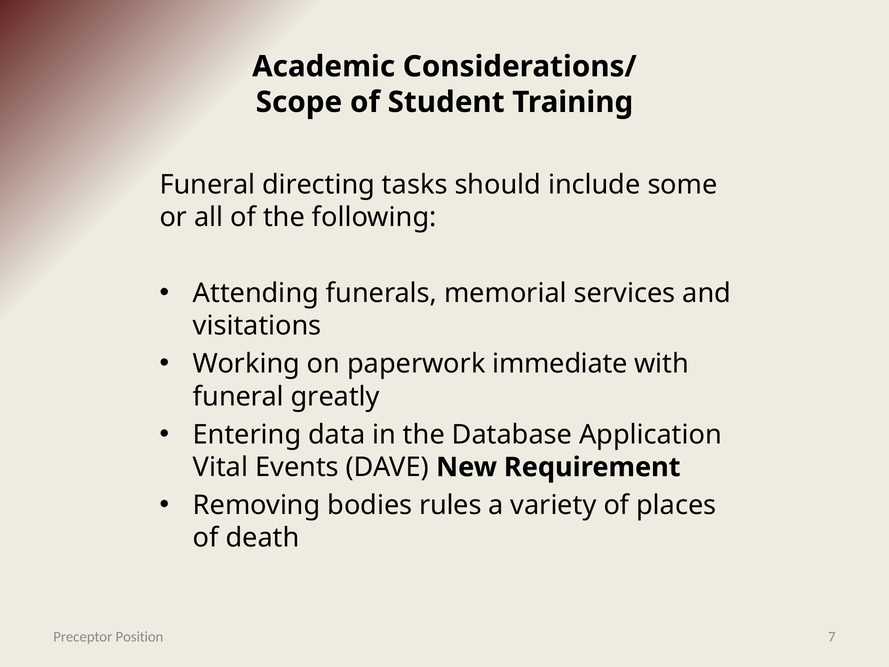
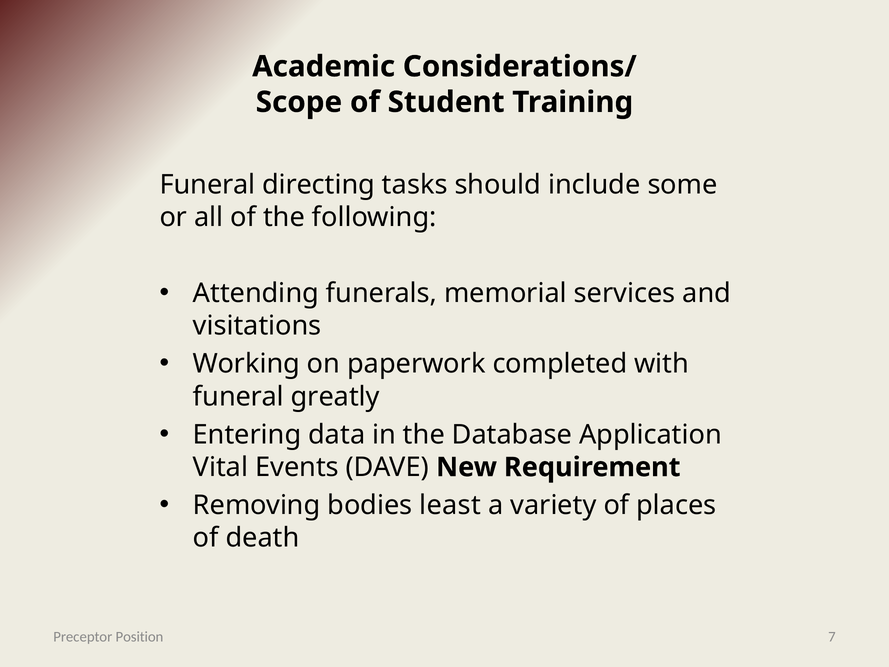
immediate: immediate -> completed
rules: rules -> least
